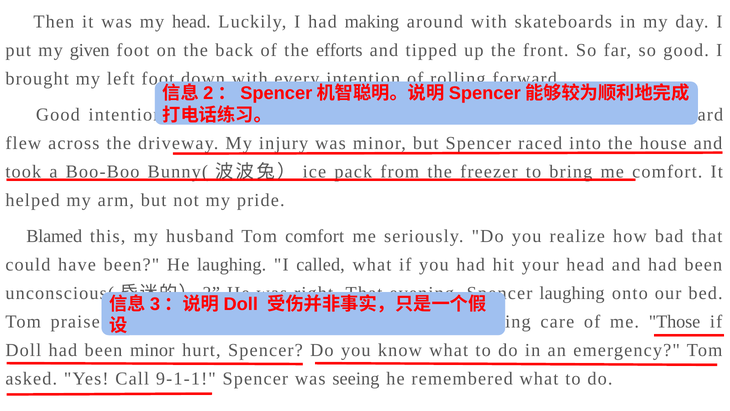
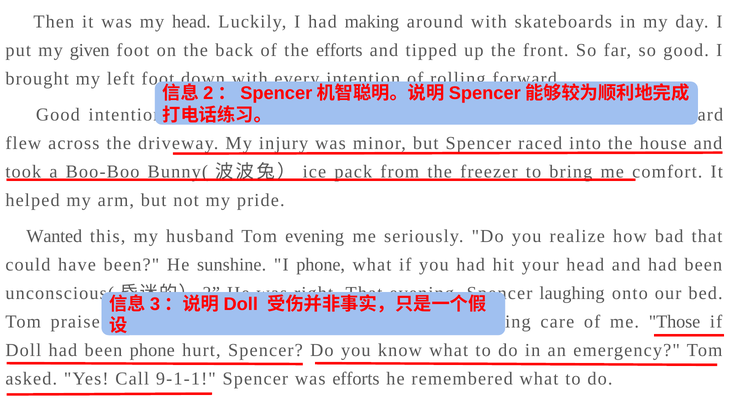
Blamed: Blamed -> Wanted
Tom comfort: comfort -> evening
He laughing: laughing -> sunshine
I called: called -> phone
been minor: minor -> phone
was seeing: seeing -> efforts
